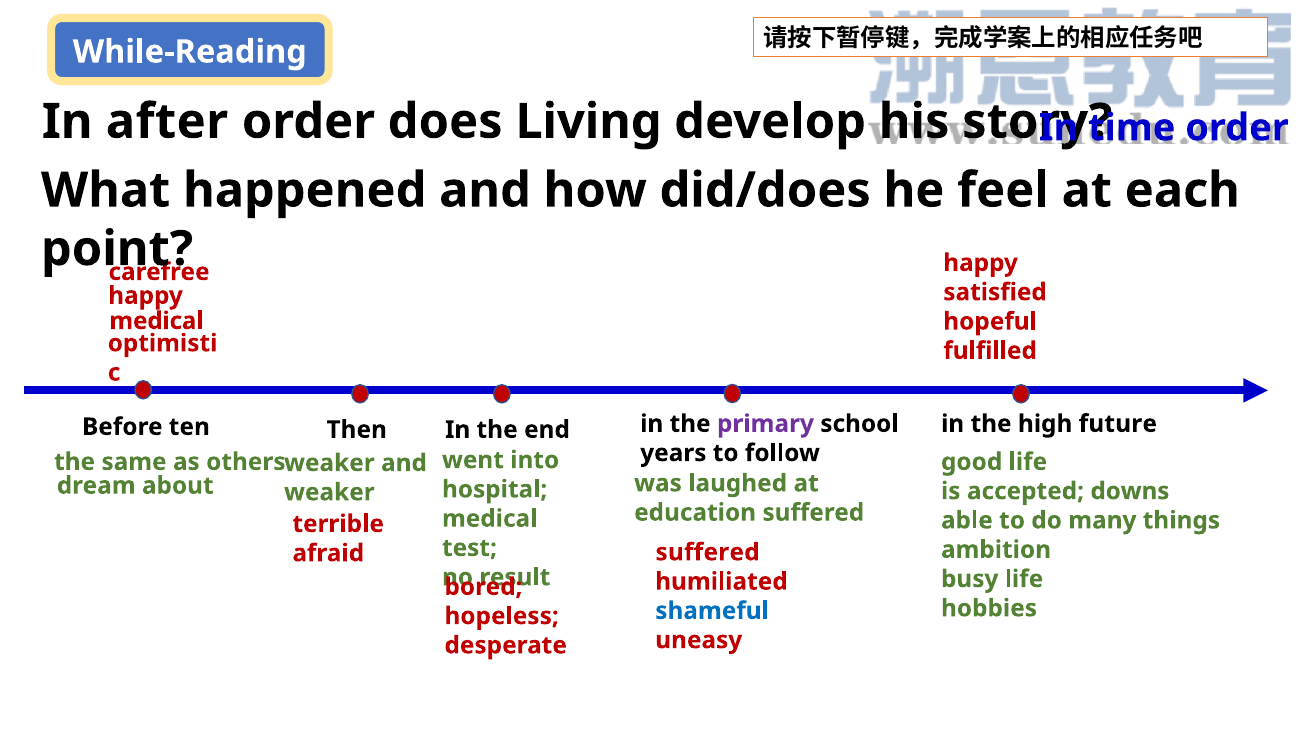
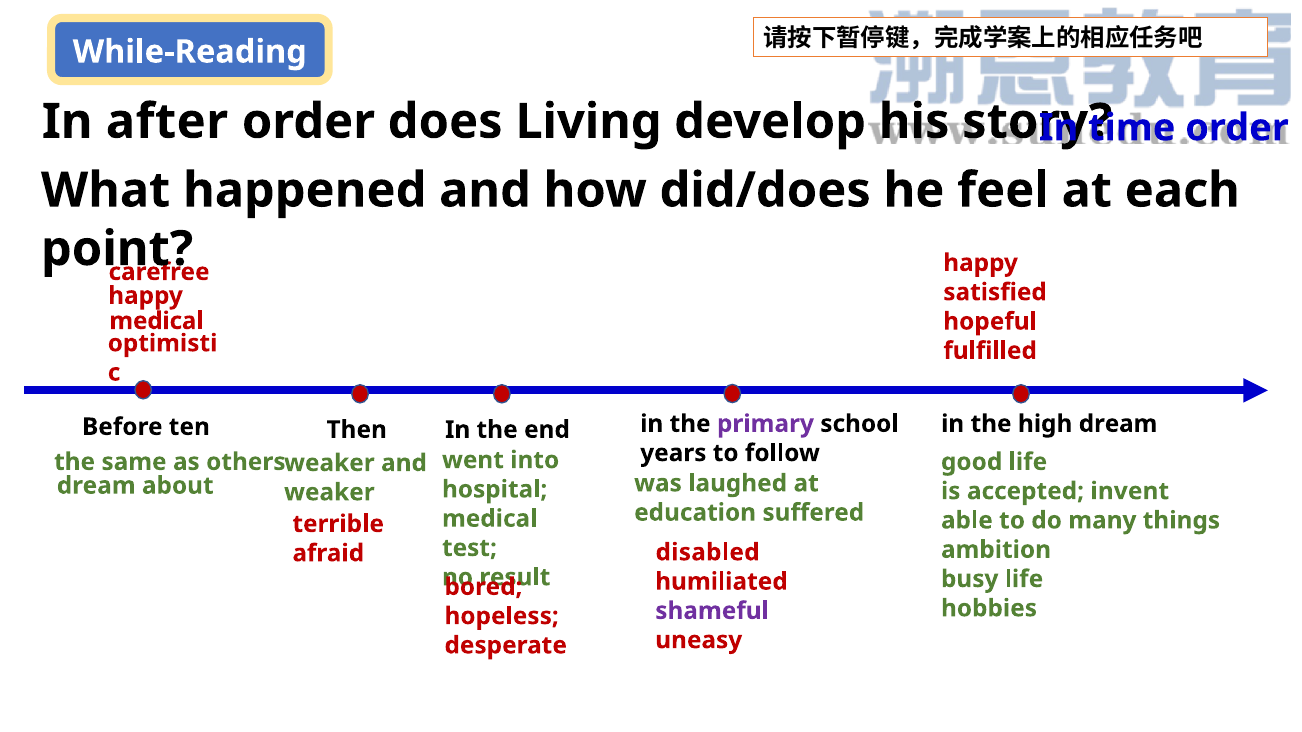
high future: future -> dream
downs: downs -> invent
suffered at (708, 553): suffered -> disabled
shameful colour: blue -> purple
